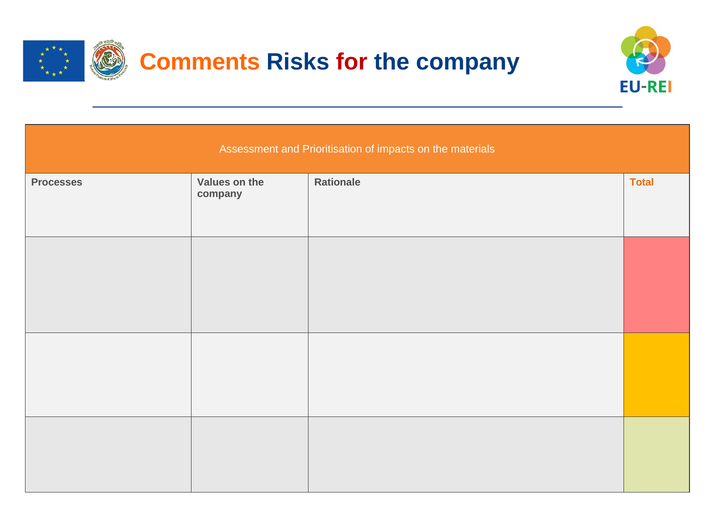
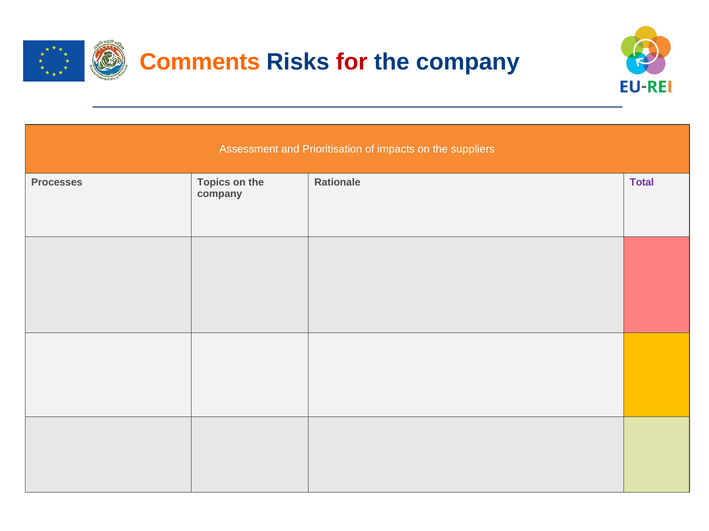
materials: materials -> suppliers
Values: Values -> Topics
Total colour: orange -> purple
